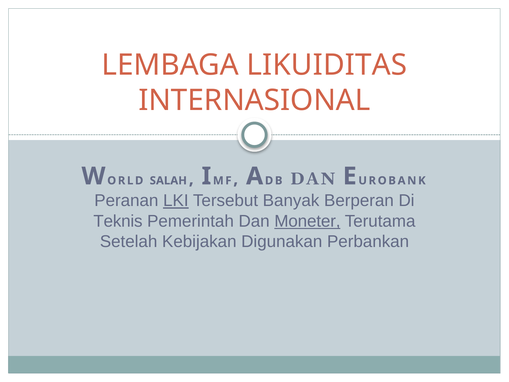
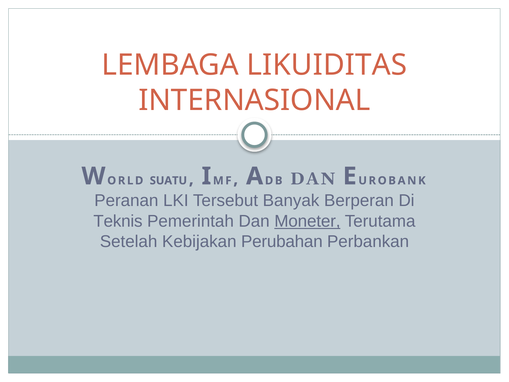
SALAH: SALAH -> SUATU
LKI underline: present -> none
Digunakan: Digunakan -> Perubahan
